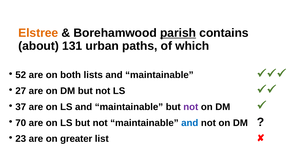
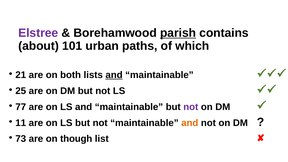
Elstree colour: orange -> purple
131: 131 -> 101
52: 52 -> 21
and at (114, 75) underline: none -> present
27: 27 -> 25
37: 37 -> 77
70: 70 -> 11
and at (190, 123) colour: blue -> orange
23: 23 -> 73
greater: greater -> though
